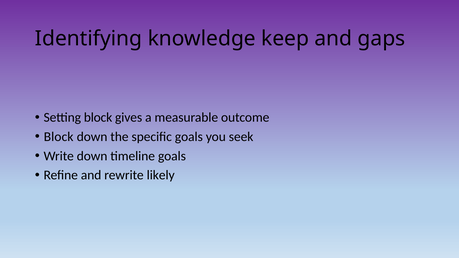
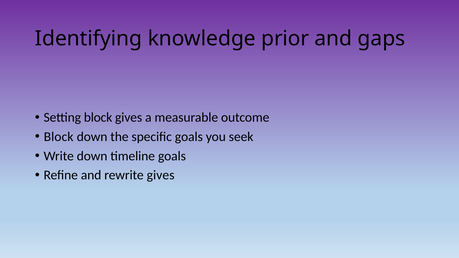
keep: keep -> prior
rewrite likely: likely -> gives
